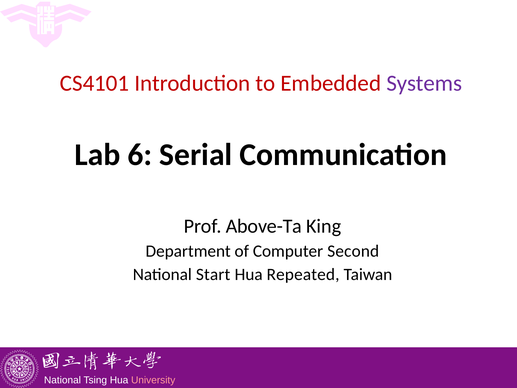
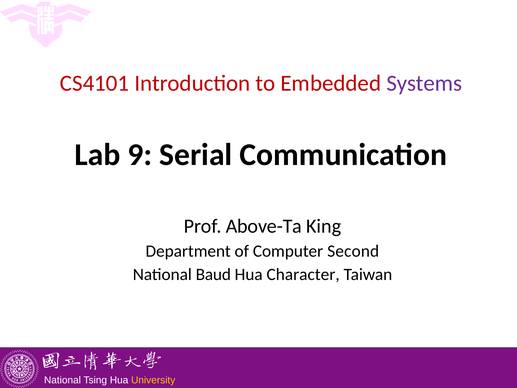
6: 6 -> 9
Start: Start -> Baud
Repeated: Repeated -> Character
University colour: pink -> yellow
